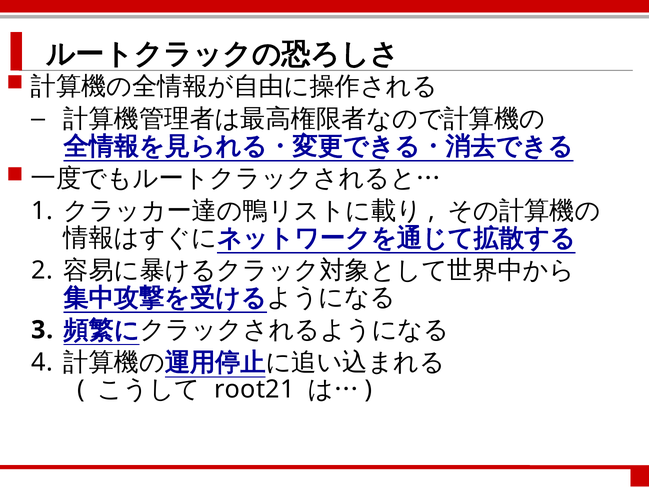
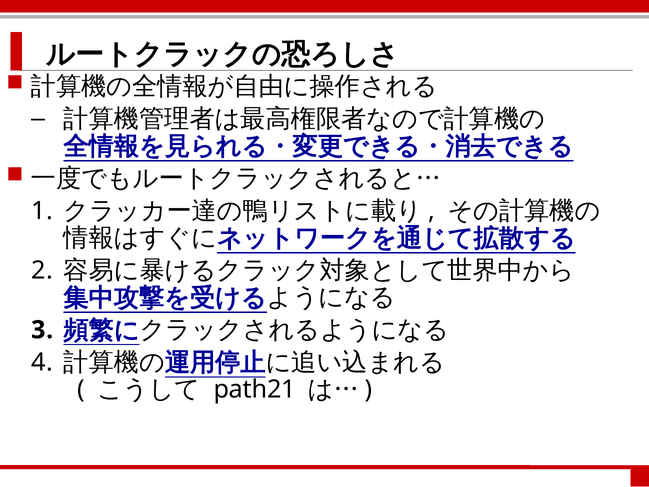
root21: root21 -> path21
